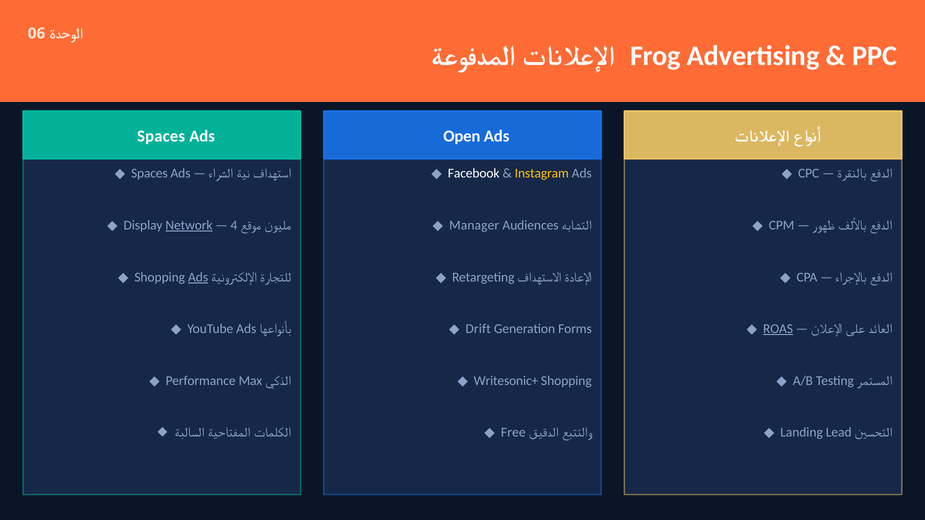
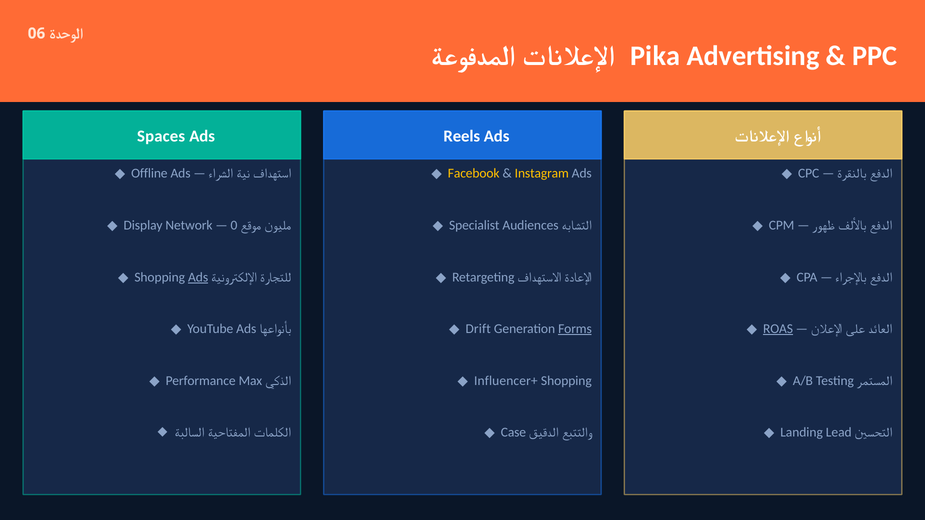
Frog: Frog -> Pika
Open: Open -> Reels
Spaces at (149, 174): Spaces -> Offline
Facebook colour: white -> yellow
Network underline: present -> none
4: 4 -> 0
Manager: Manager -> Specialist
Forms underline: none -> present
Writesonic+: Writesonic+ -> Influencer+
Free: Free -> Case
